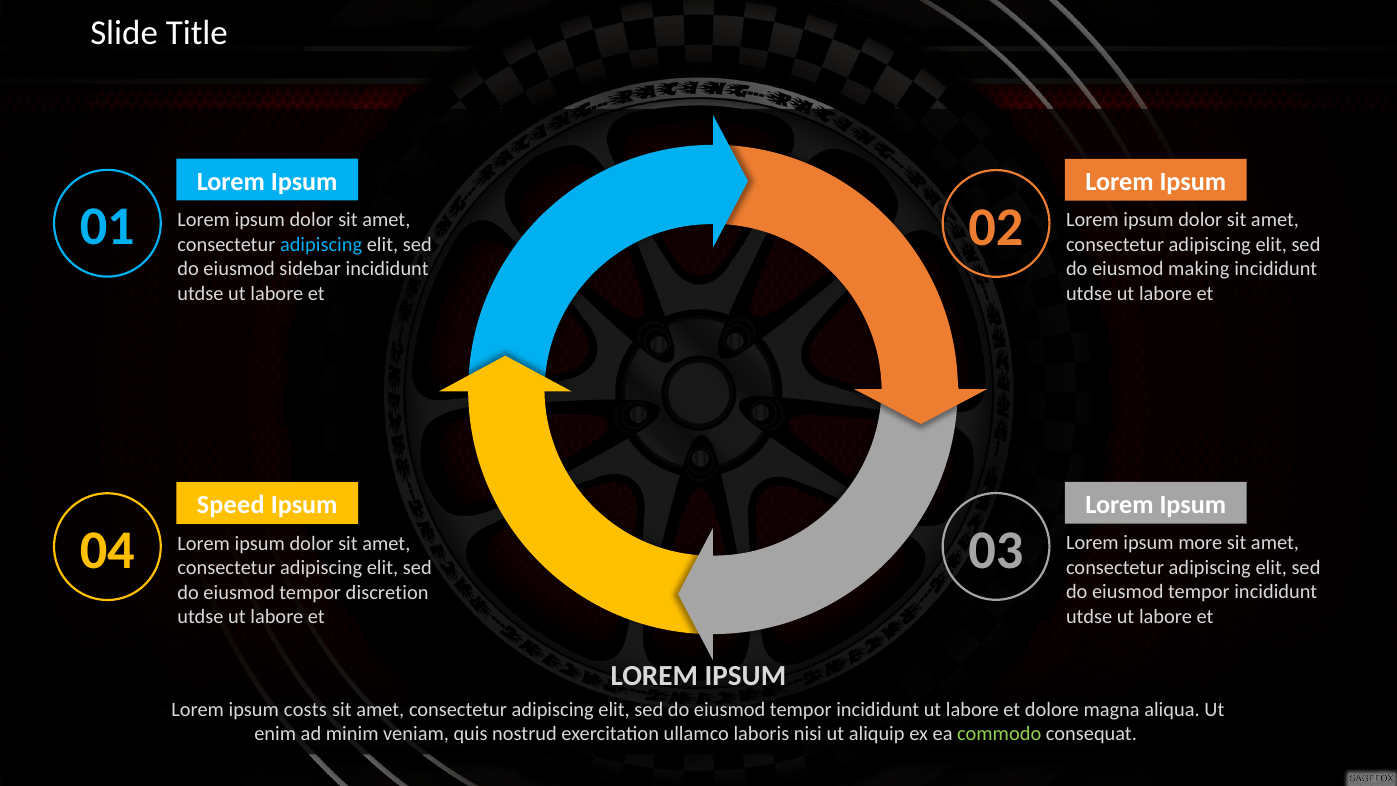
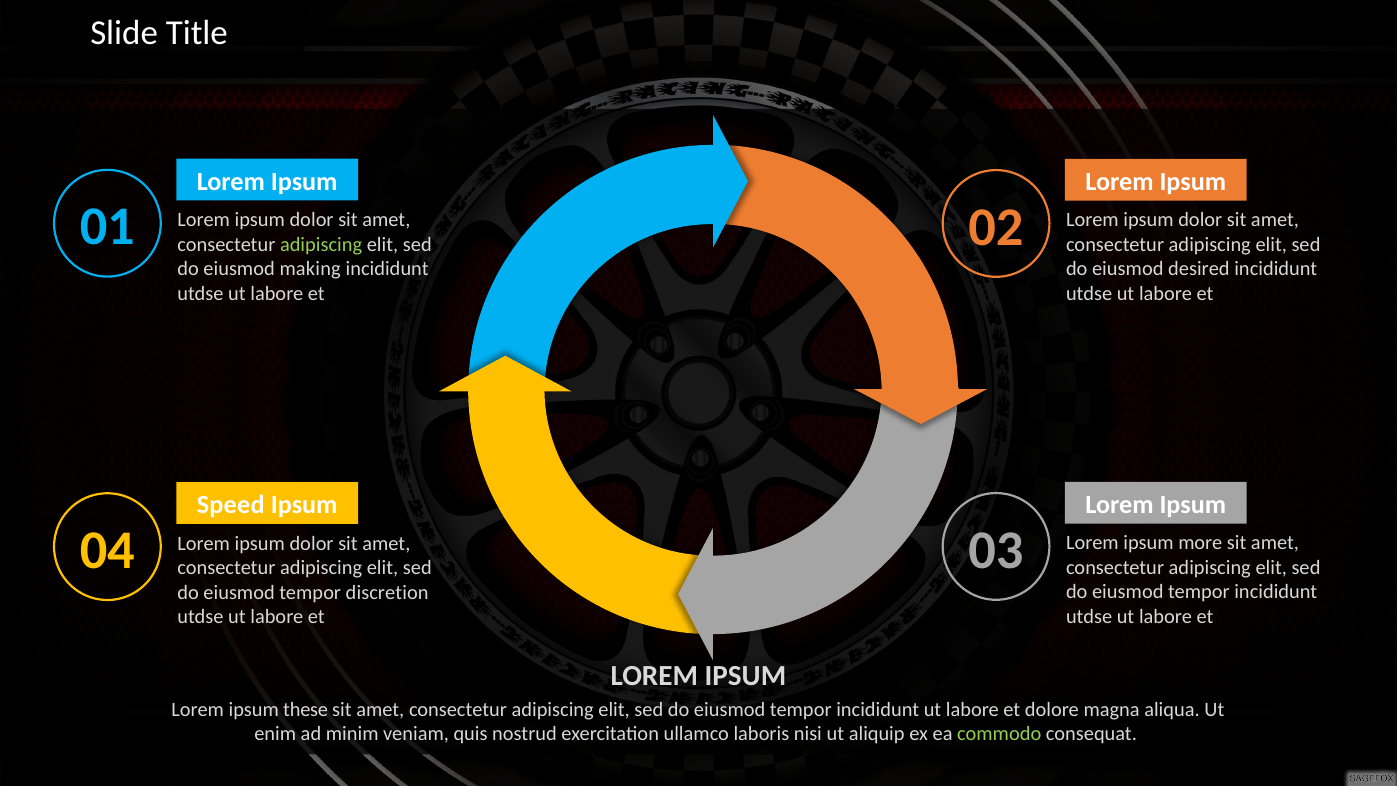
adipiscing at (321, 244) colour: light blue -> light green
sidebar: sidebar -> making
making: making -> desired
costs: costs -> these
